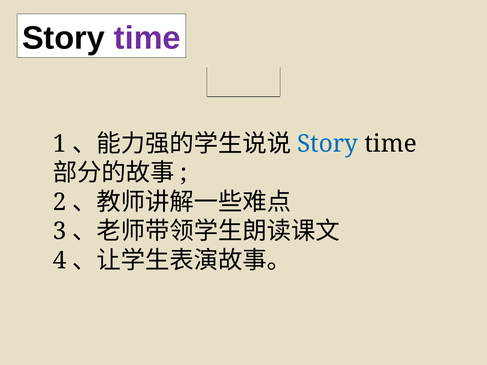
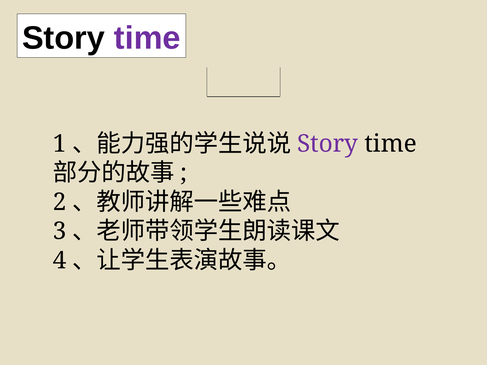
Story at (328, 144) colour: blue -> purple
